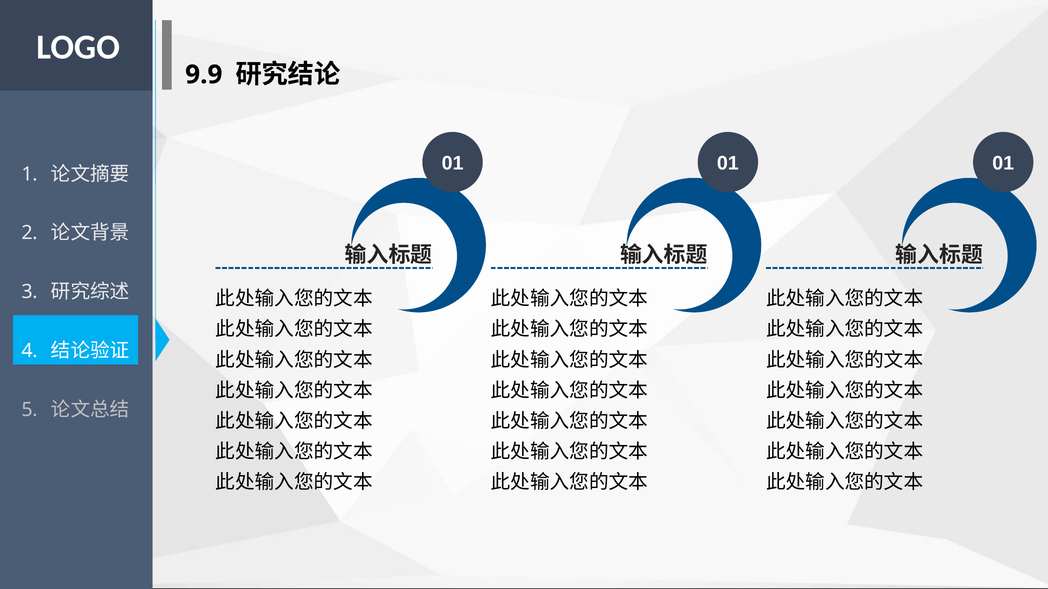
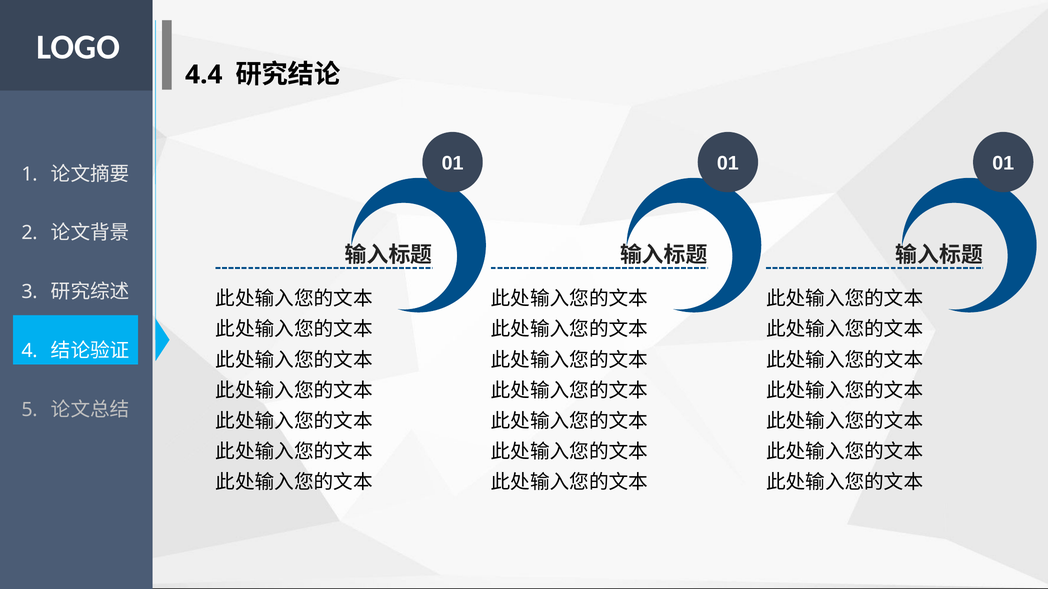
9.9: 9.9 -> 4.4
